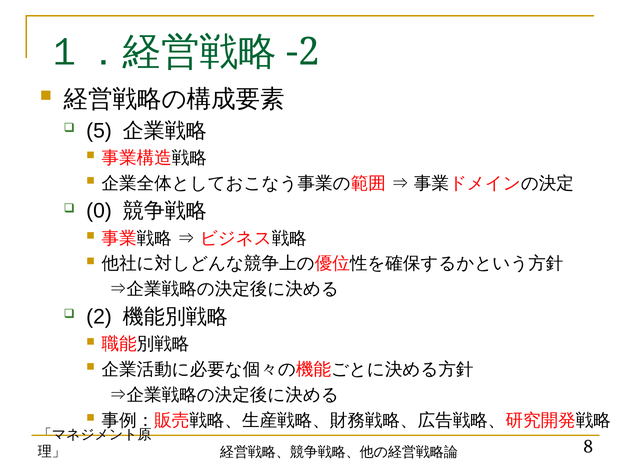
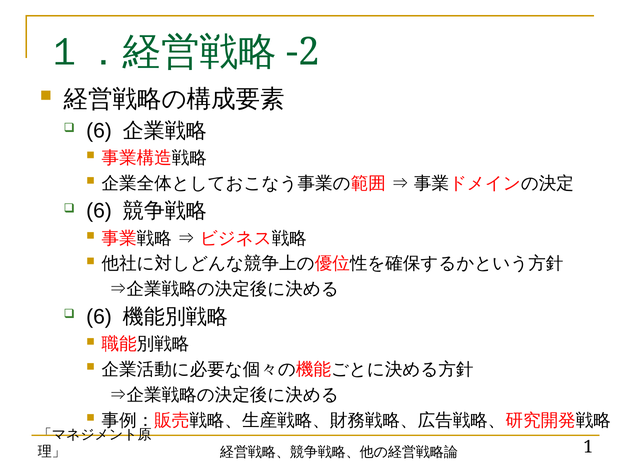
5 at (99, 131): 5 -> 6
0 at (99, 211): 0 -> 6
2 at (99, 317): 2 -> 6
8: 8 -> 1
